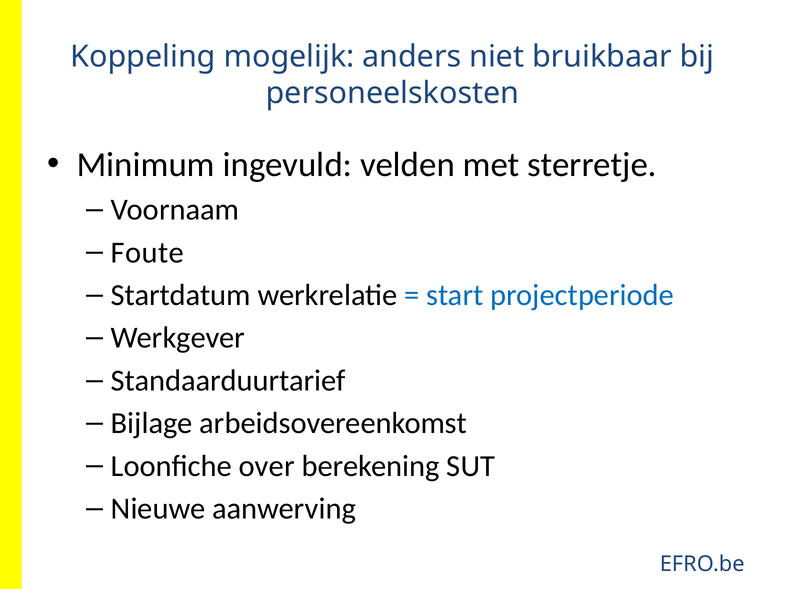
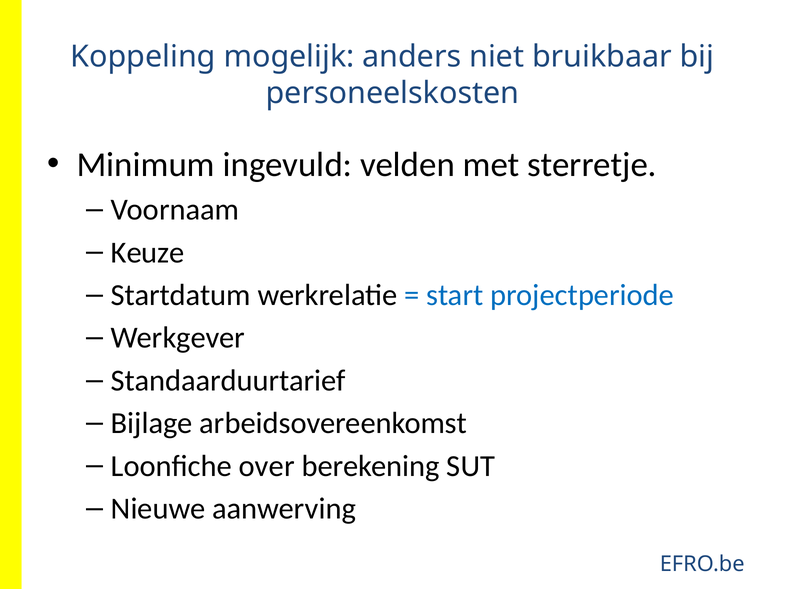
Foute: Foute -> Keuze
